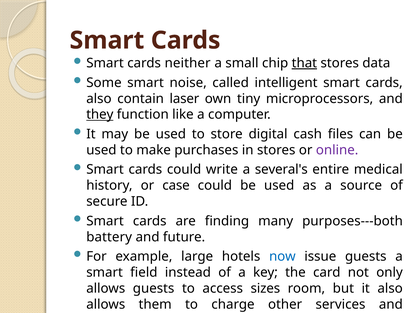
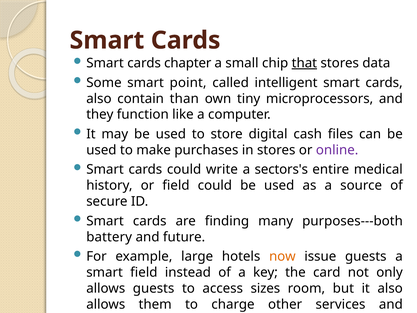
neither: neither -> chapter
noise: noise -> point
laser: laser -> than
they underline: present -> none
several's: several's -> sectors's
or case: case -> field
now colour: blue -> orange
